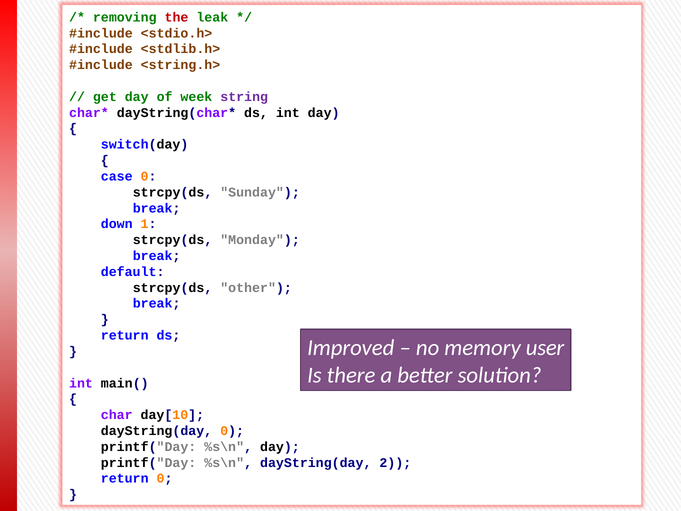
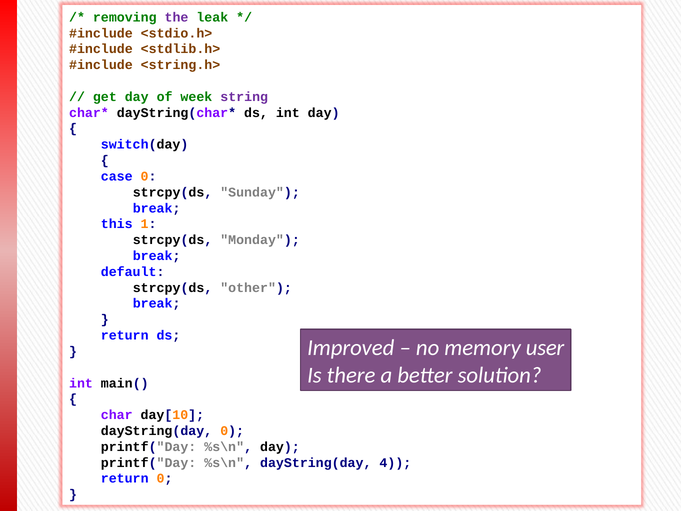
the colour: red -> purple
down: down -> this
2: 2 -> 4
